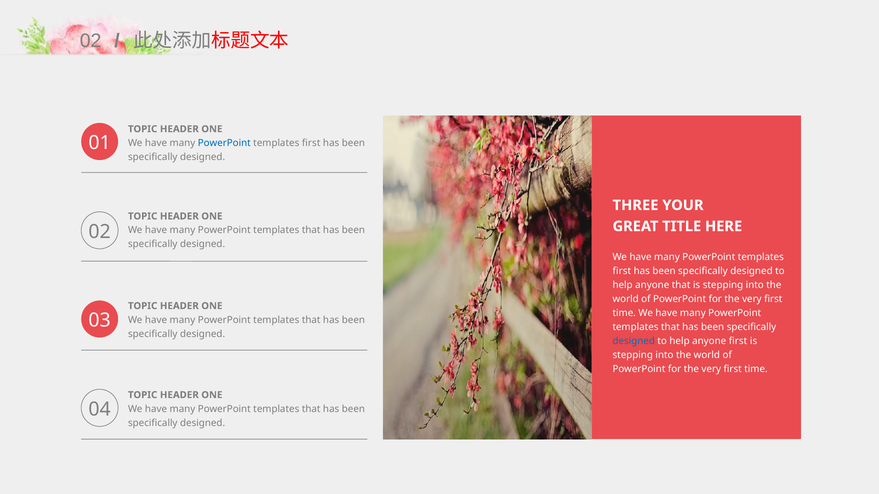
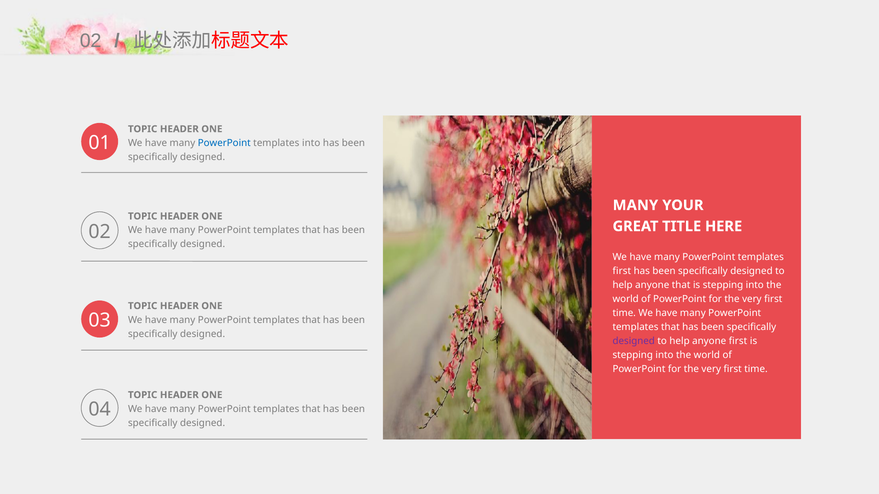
first at (311, 143): first -> into
THREE at (636, 205): THREE -> MANY
designed at (634, 341) colour: blue -> purple
